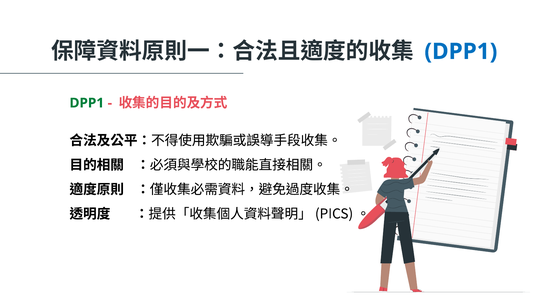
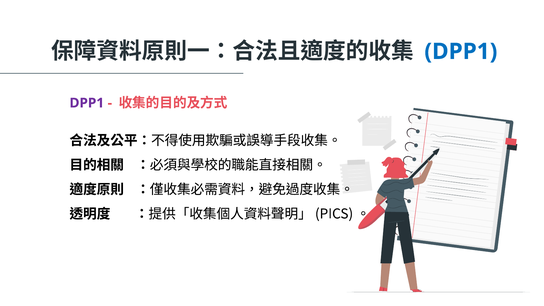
DPP1 at (87, 103) colour: green -> purple
